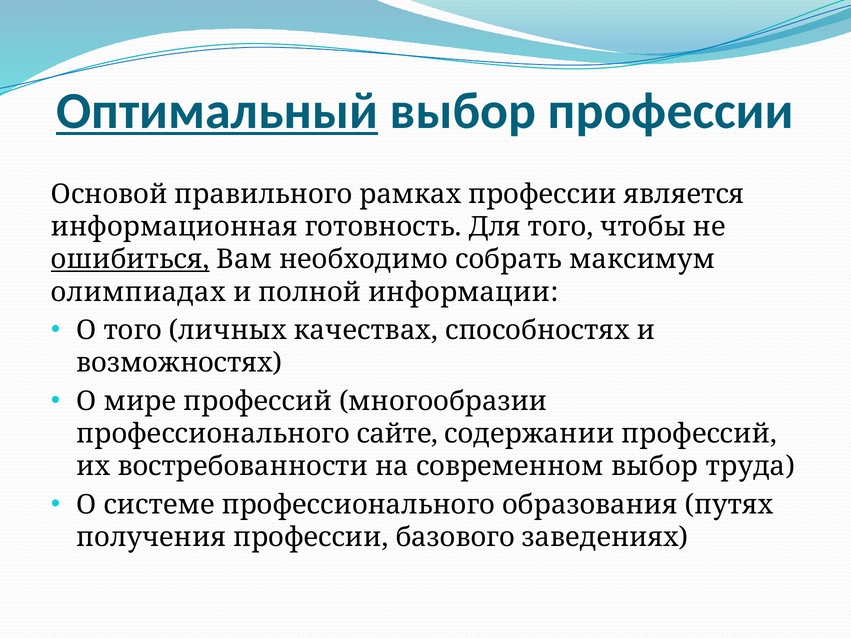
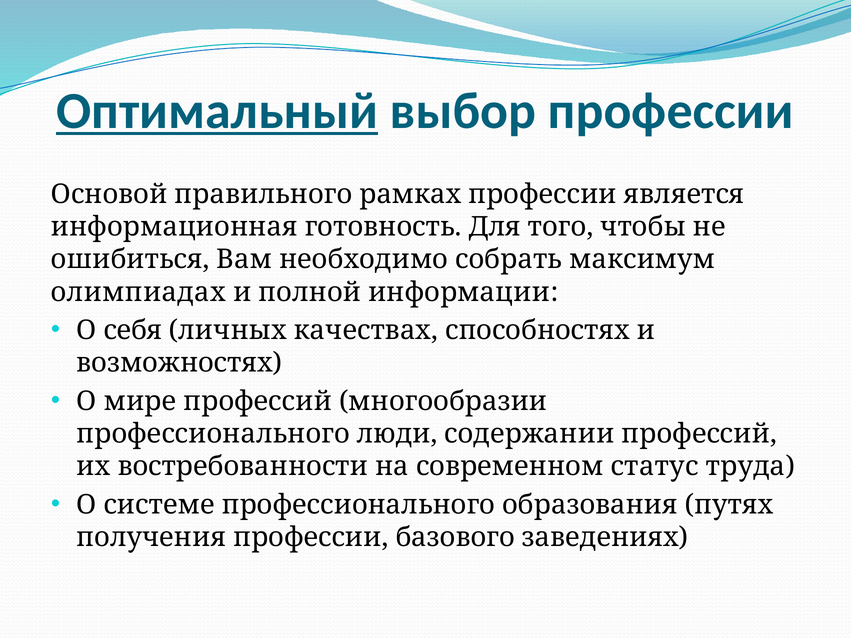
ошибиться underline: present -> none
О того: того -> себя
сайте: сайте -> люди
современном выбор: выбор -> статус
